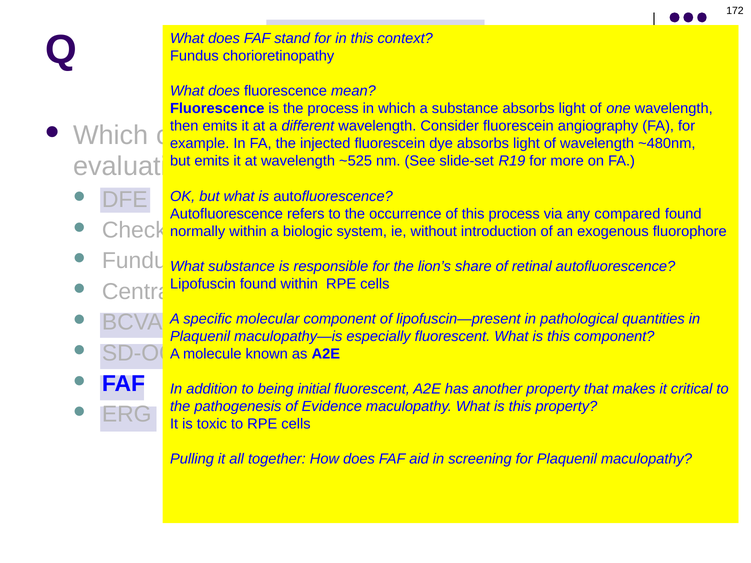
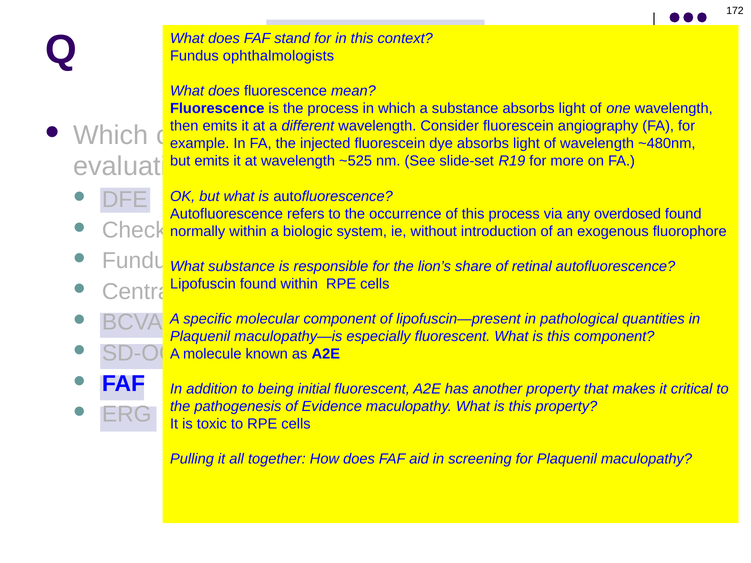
chorioretinopathy: chorioretinopathy -> ophthalmologists
compared: compared -> overdosed
